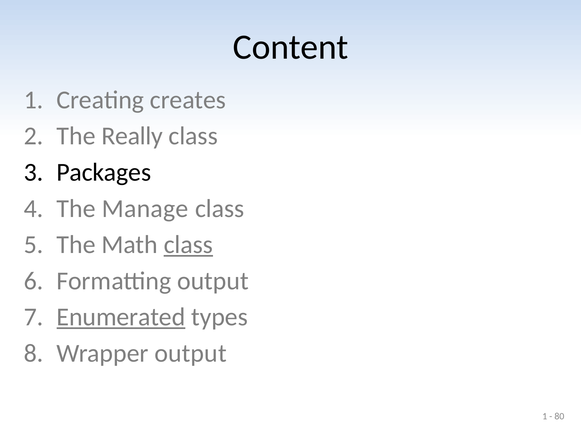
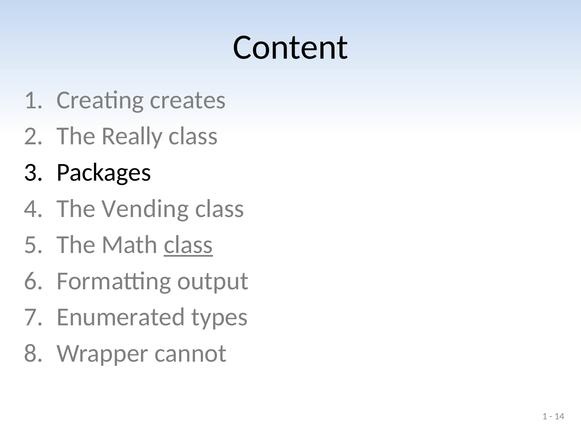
Manage: Manage -> Vending
Enumerated underline: present -> none
Wrapper output: output -> cannot
80: 80 -> 14
